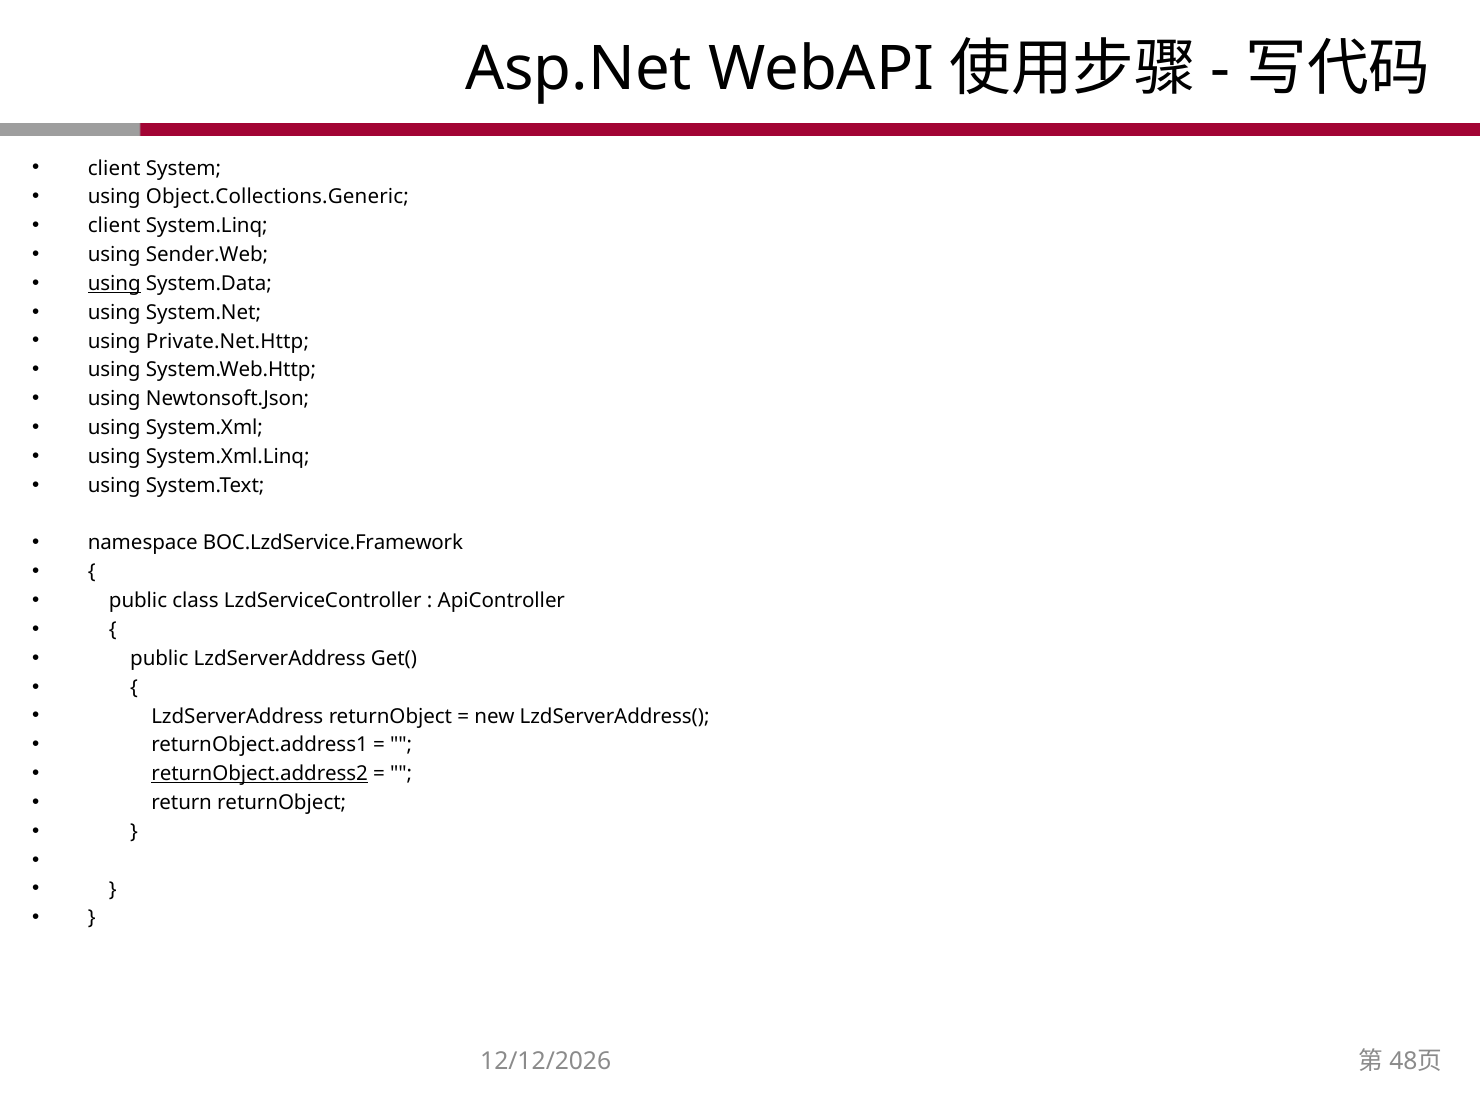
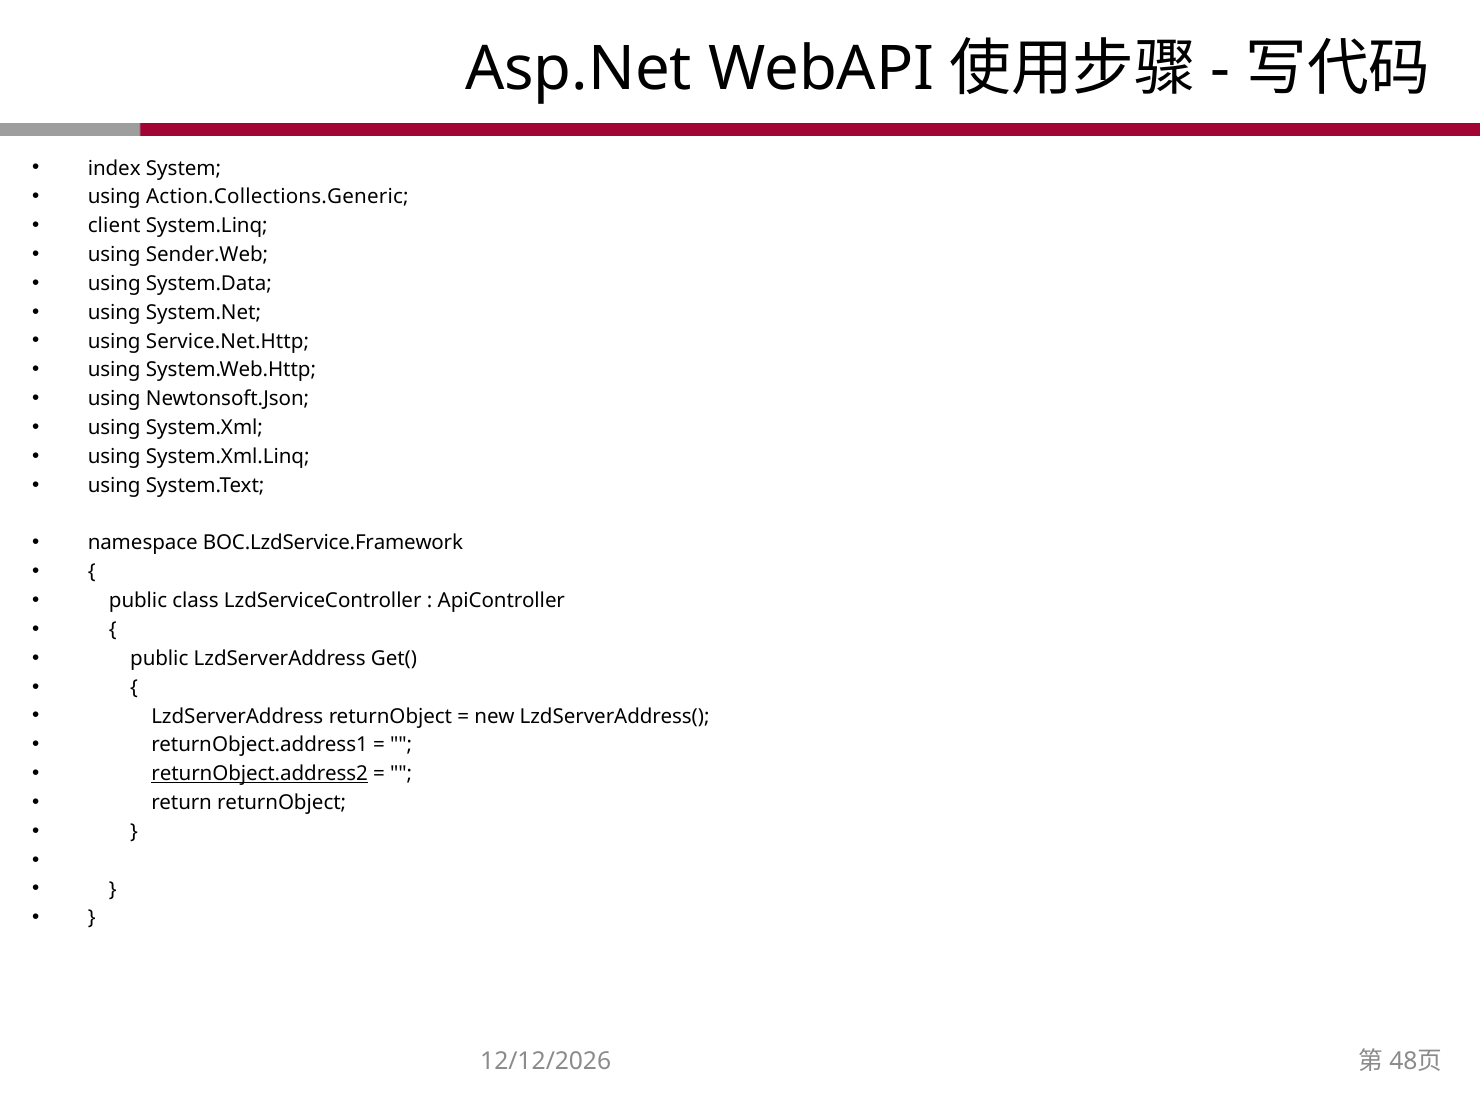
client at (114, 168): client -> index
Object.Collections.Generic: Object.Collections.Generic -> Action.Collections.Generic
using at (114, 284) underline: present -> none
Private.Net.Http: Private.Net.Http -> Service.Net.Http
